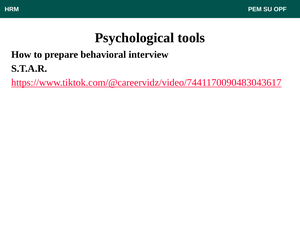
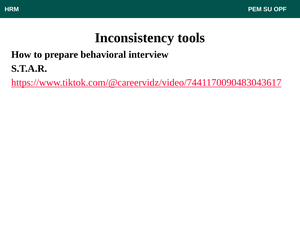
Psychological: Psychological -> Inconsistency
